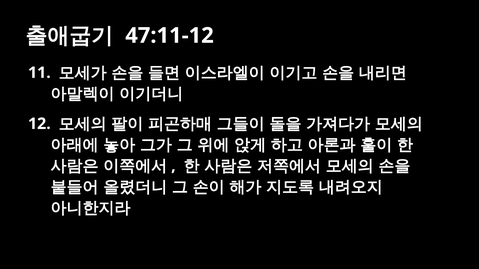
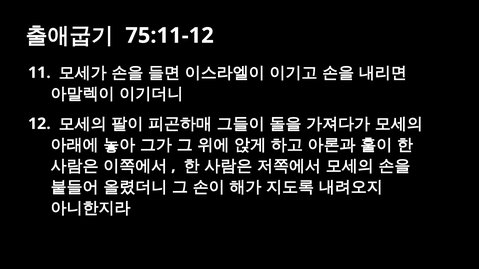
47:11-12: 47:11-12 -> 75:11-12
